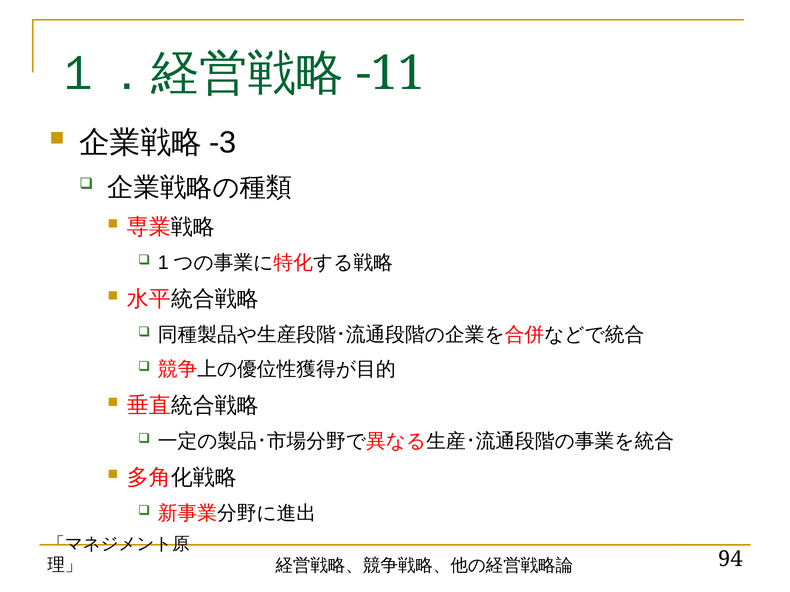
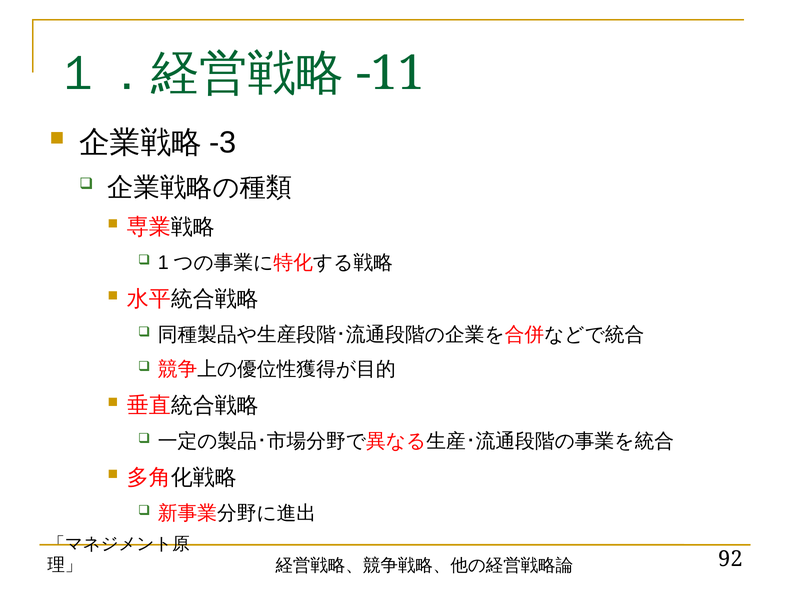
94: 94 -> 92
